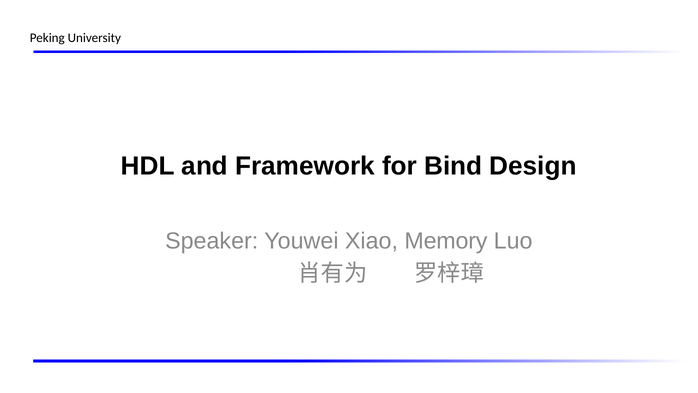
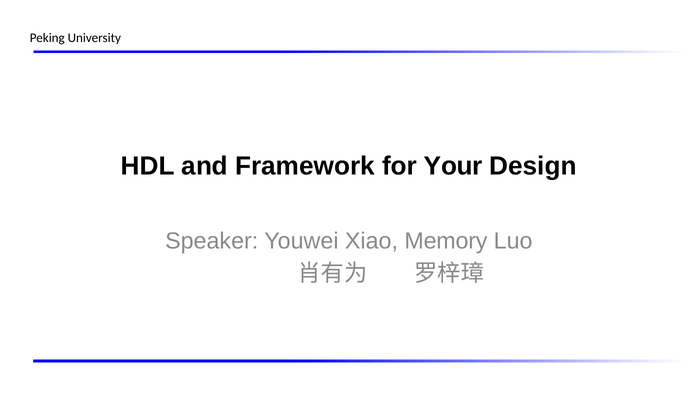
Bind: Bind -> Your
